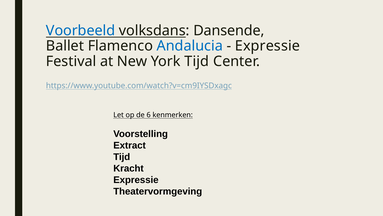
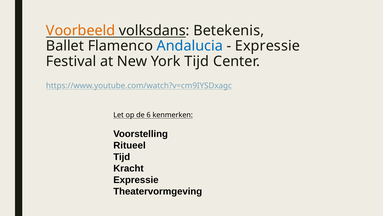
Voorbeeld colour: blue -> orange
Dansende: Dansende -> Betekenis
Extract: Extract -> Ritueel
